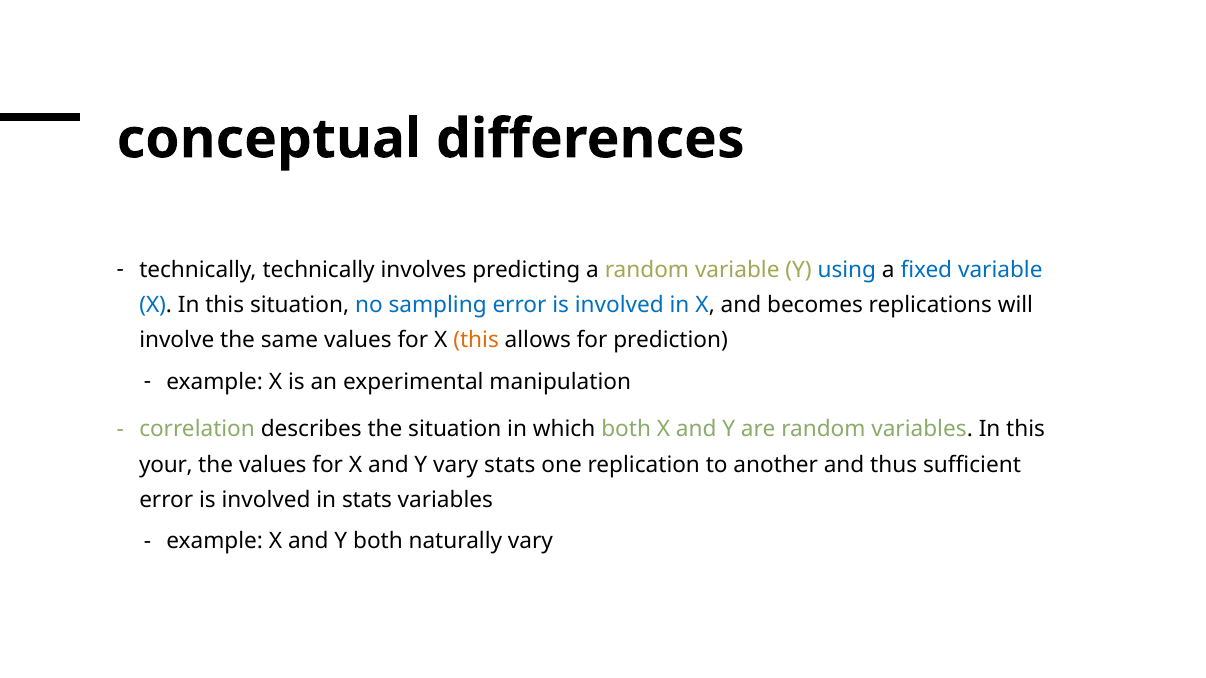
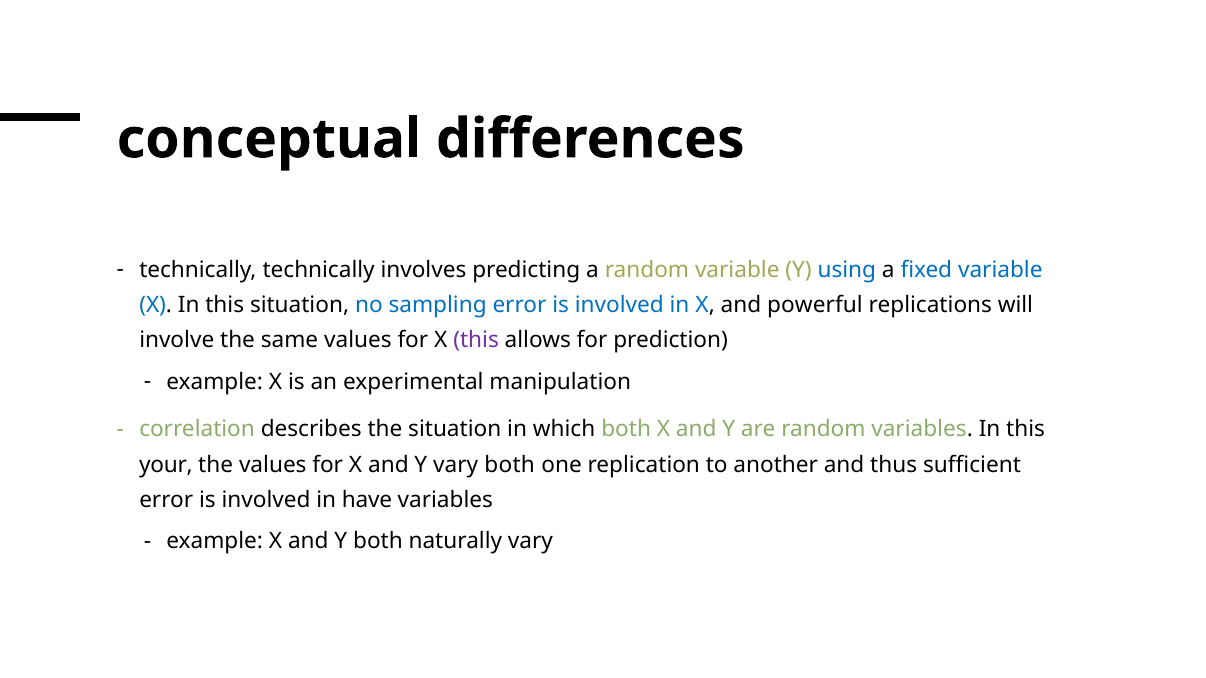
becomes: becomes -> powerful
this at (476, 340) colour: orange -> purple
vary stats: stats -> both
in stats: stats -> have
